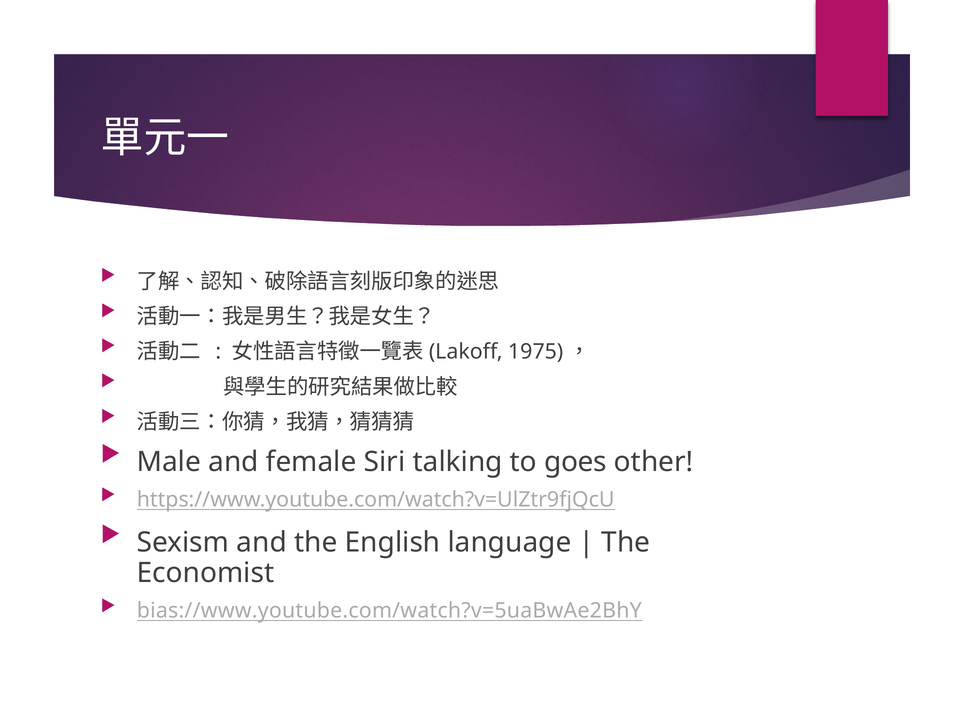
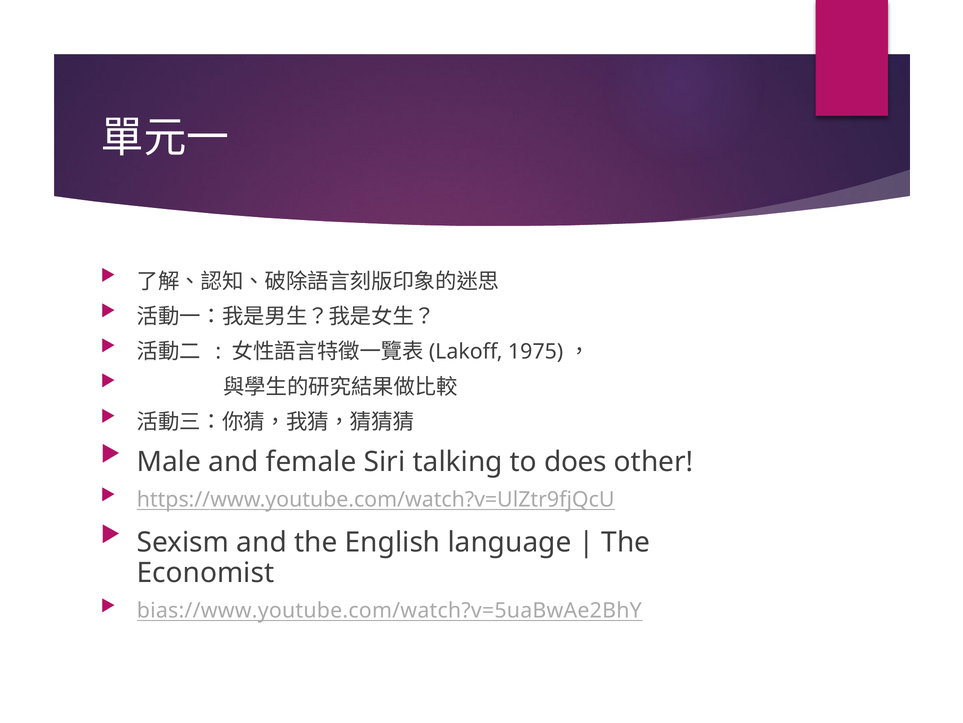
goes: goes -> does
